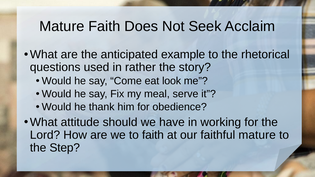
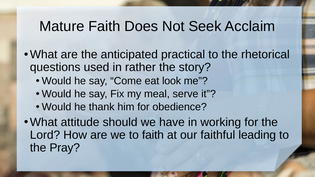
example: example -> practical
faithful mature: mature -> leading
Step: Step -> Pray
